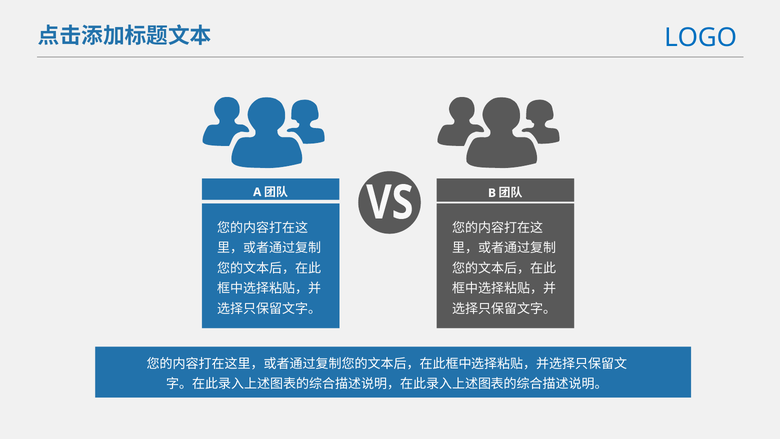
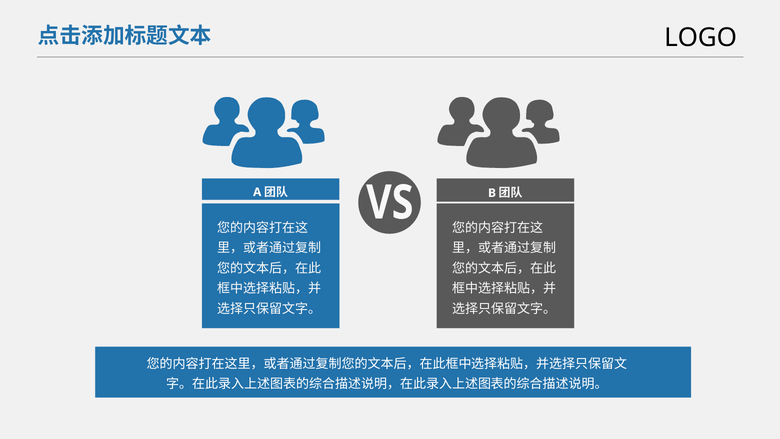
LOGO colour: blue -> black
